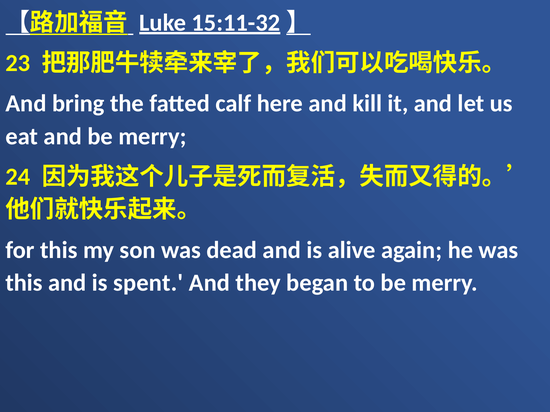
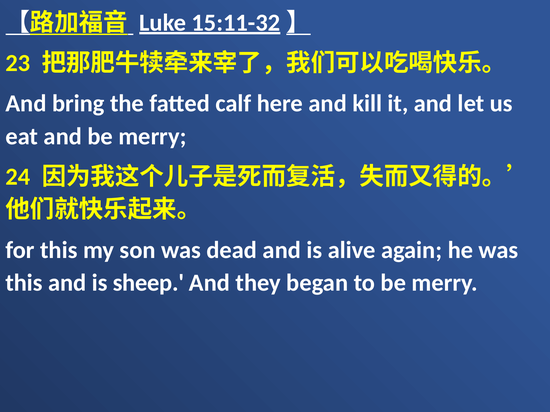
spent: spent -> sheep
